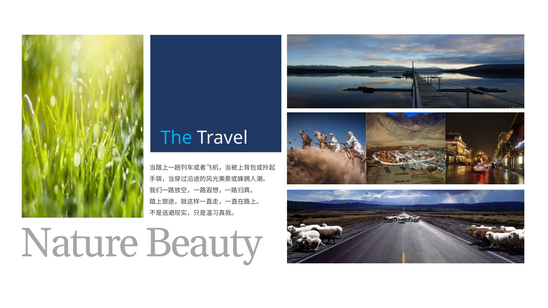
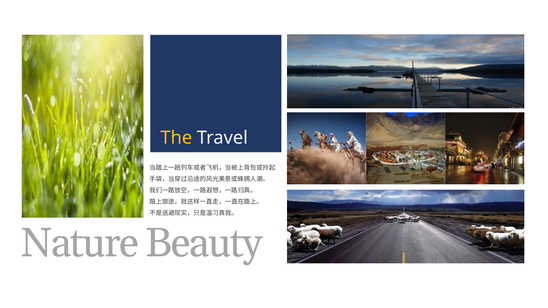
The colour: light blue -> yellow
